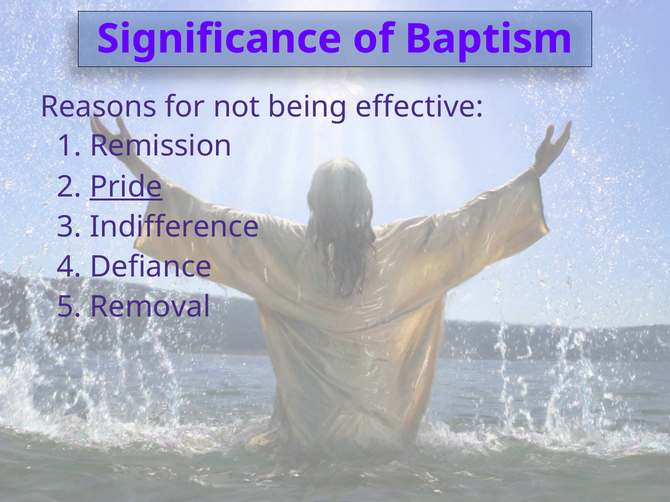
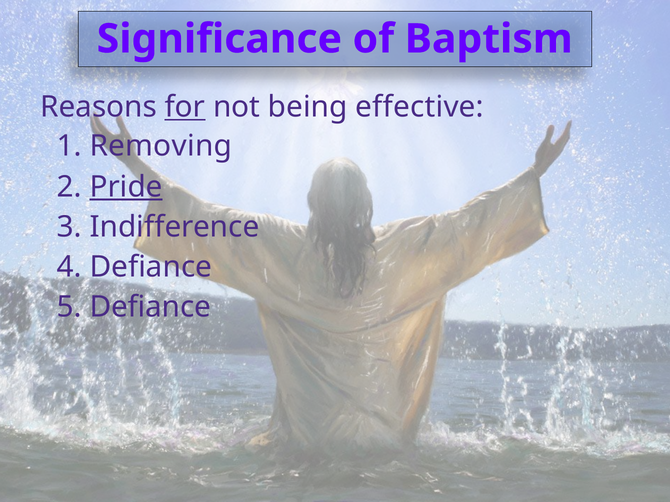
for underline: none -> present
Remission: Remission -> Removing
5 Removal: Removal -> Defiance
